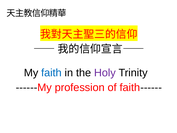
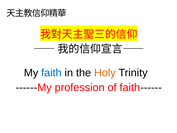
Holy colour: purple -> orange
